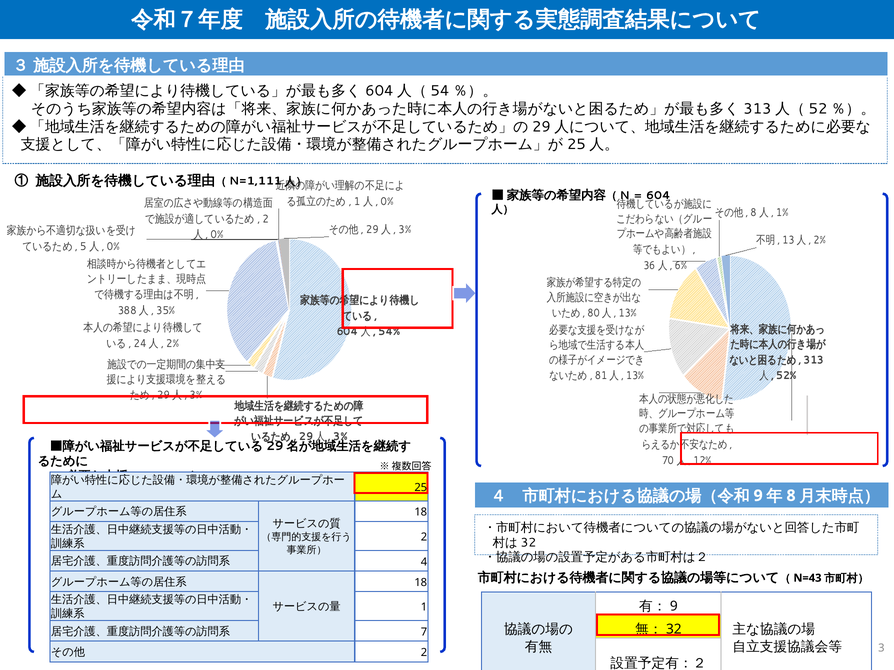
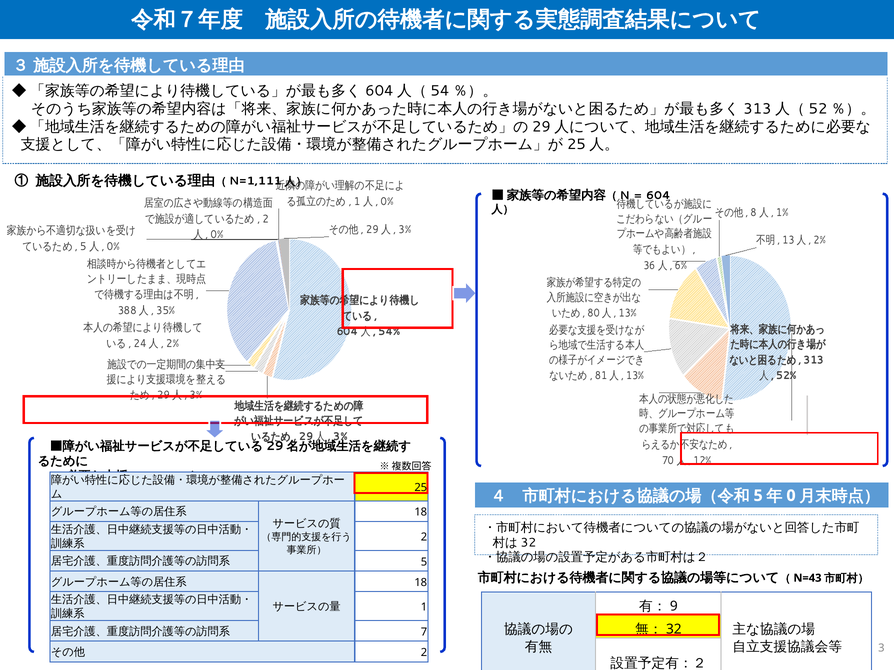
9 at (758, 496): 9 -> 5
8 at (791, 496): 8 -> 0
4 at (424, 562): 4 -> 5
